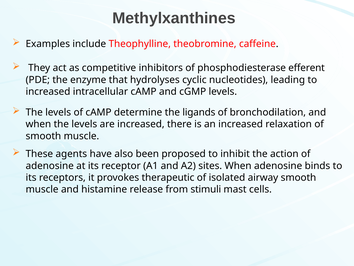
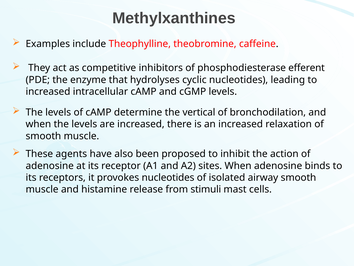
ligands: ligands -> vertical
provokes therapeutic: therapeutic -> nucleotides
